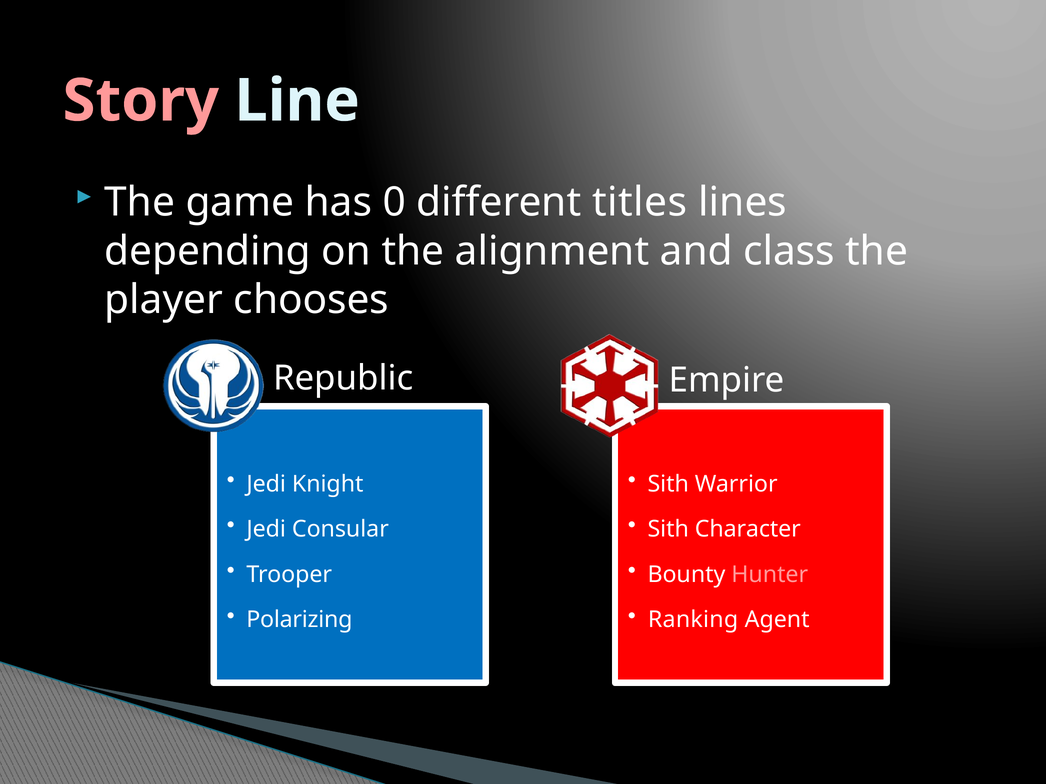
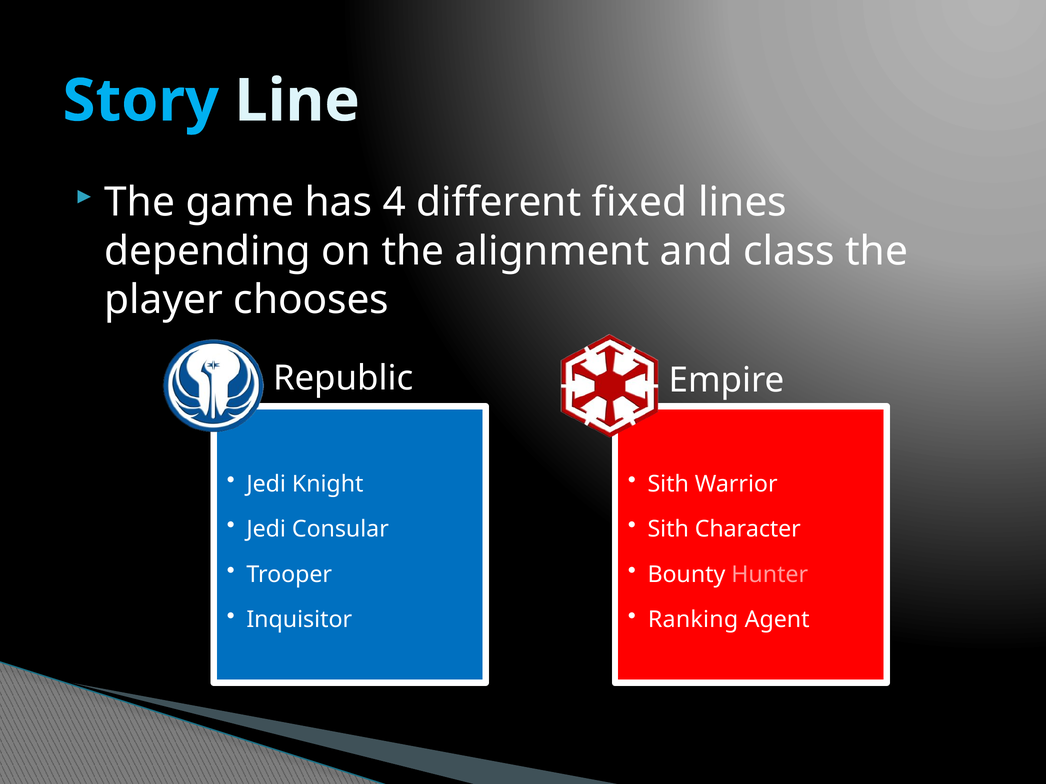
Story colour: pink -> light blue
0: 0 -> 4
titles: titles -> fixed
Polarizing: Polarizing -> Inquisitor
